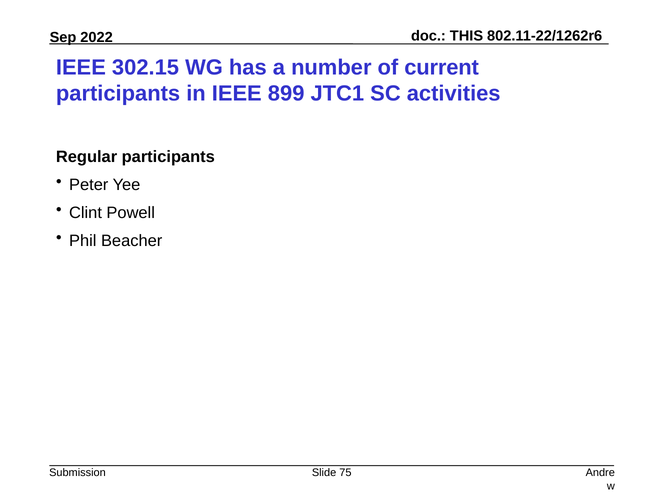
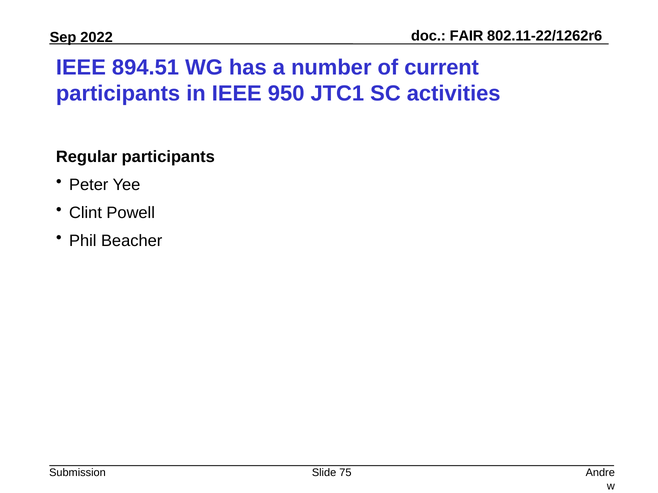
THIS: THIS -> FAIR
302.15: 302.15 -> 894.51
899: 899 -> 950
